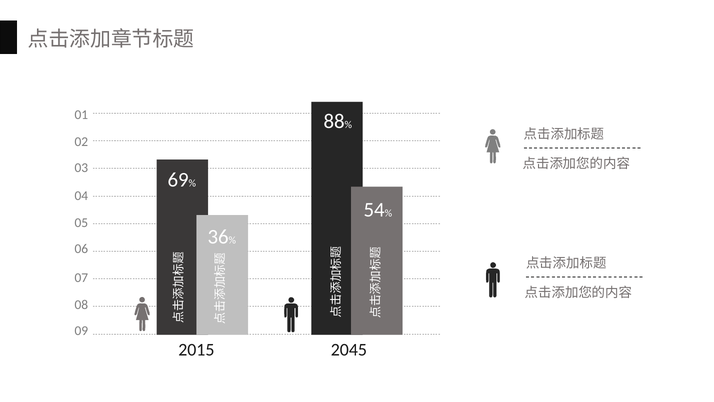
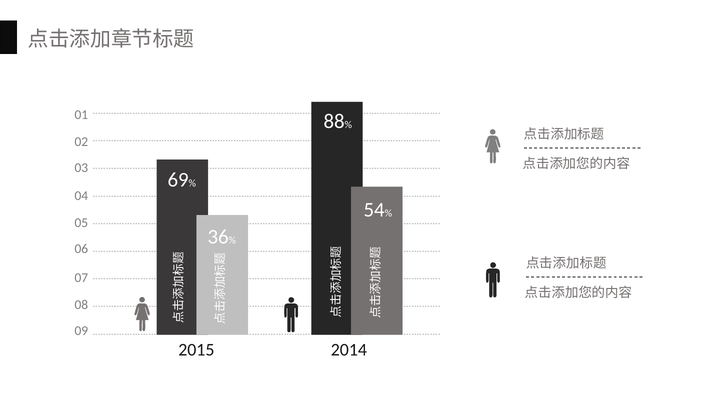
2045: 2045 -> 2014
